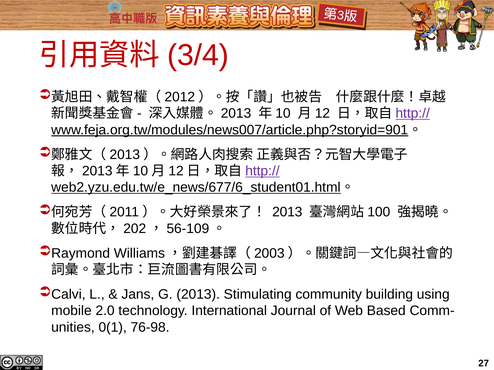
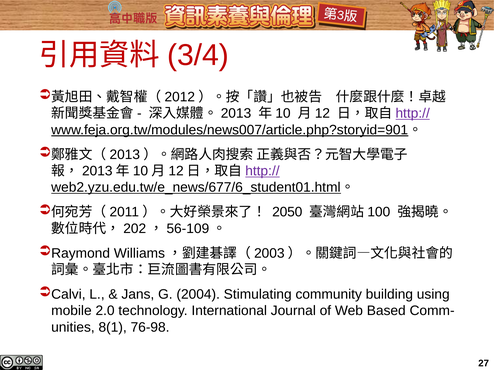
2013 at (287, 212): 2013 -> 2050
G 2013: 2013 -> 2004
0(1: 0(1 -> 8(1
